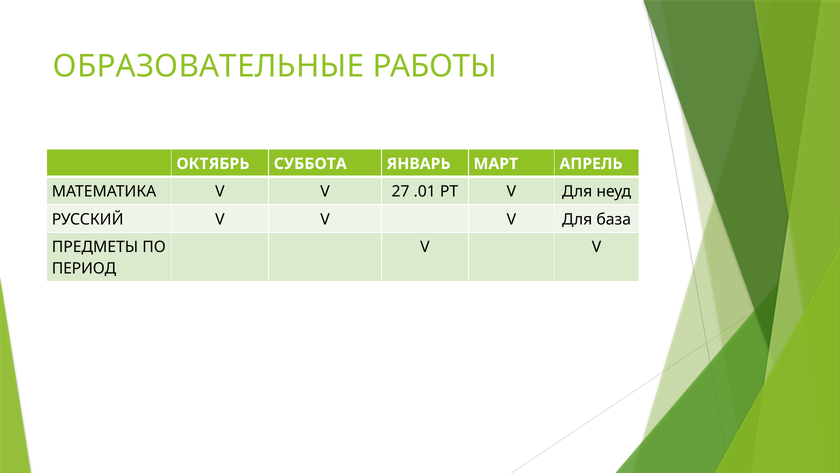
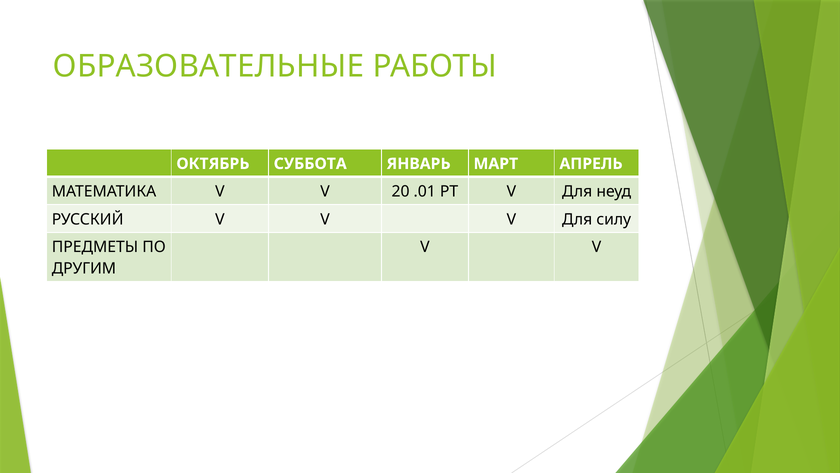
27: 27 -> 20
база: база -> силу
ПЕРИОД: ПЕРИОД -> ДРУГИМ
